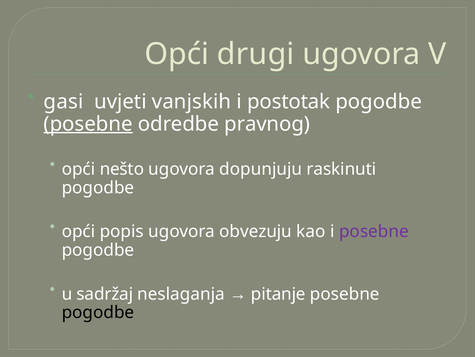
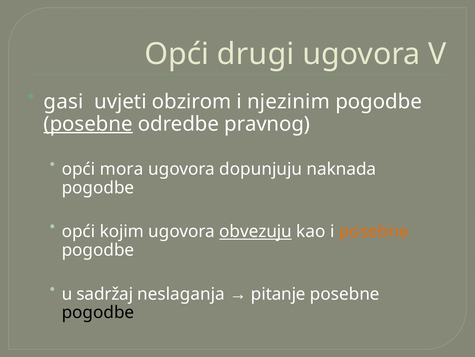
vanjskih: vanjskih -> obzirom
postotak: postotak -> njezinim
nešto: nešto -> mora
raskinuti: raskinuti -> naknada
popis: popis -> kojim
obvezuju underline: none -> present
posebne at (374, 231) colour: purple -> orange
